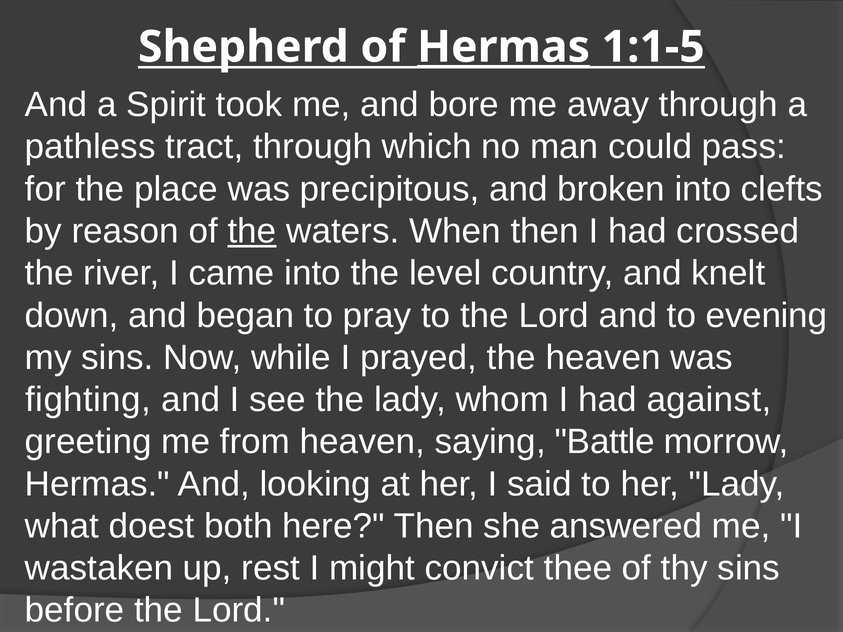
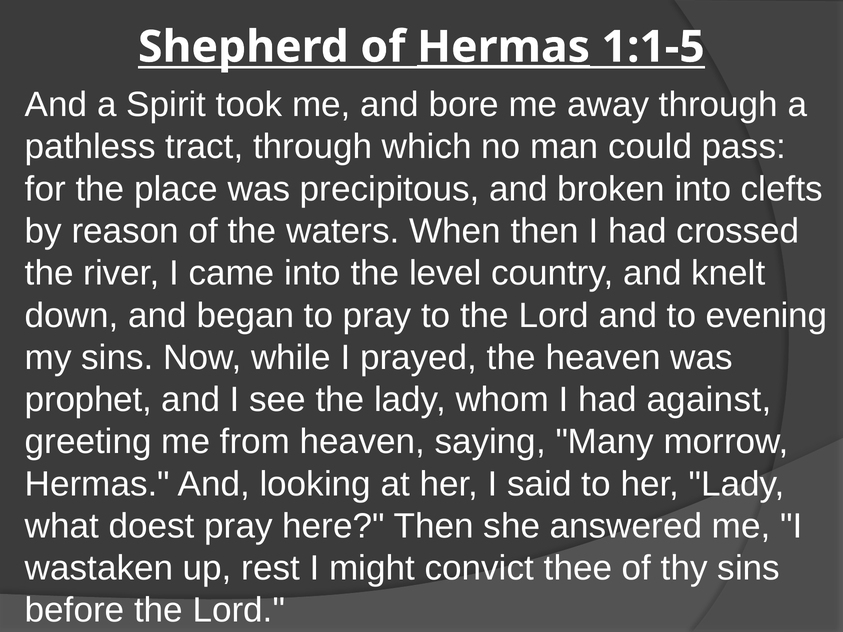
the at (252, 231) underline: present -> none
fighting: fighting -> prophet
Battle: Battle -> Many
doest both: both -> pray
